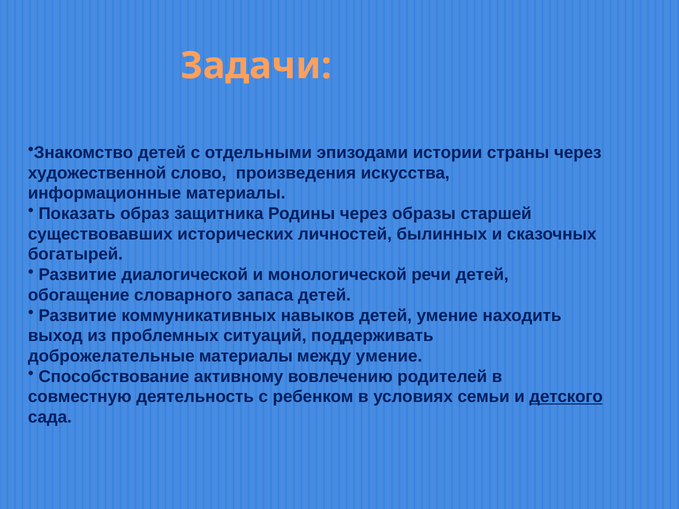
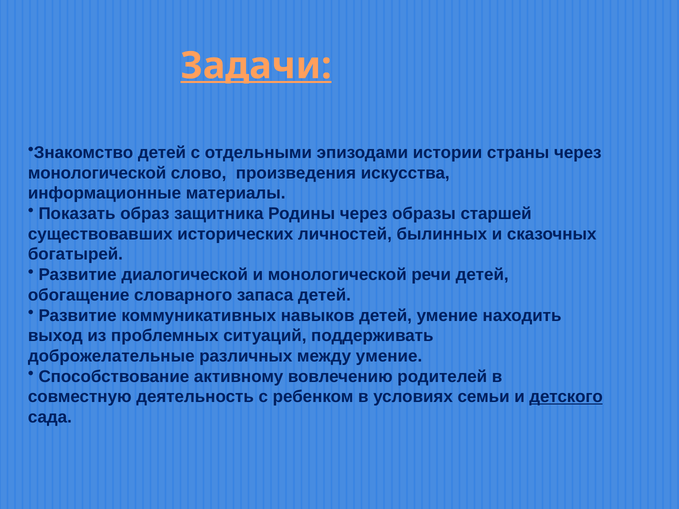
Задачи underline: none -> present
художественной at (97, 173): художественной -> монологической
доброжелательные материалы: материалы -> различных
